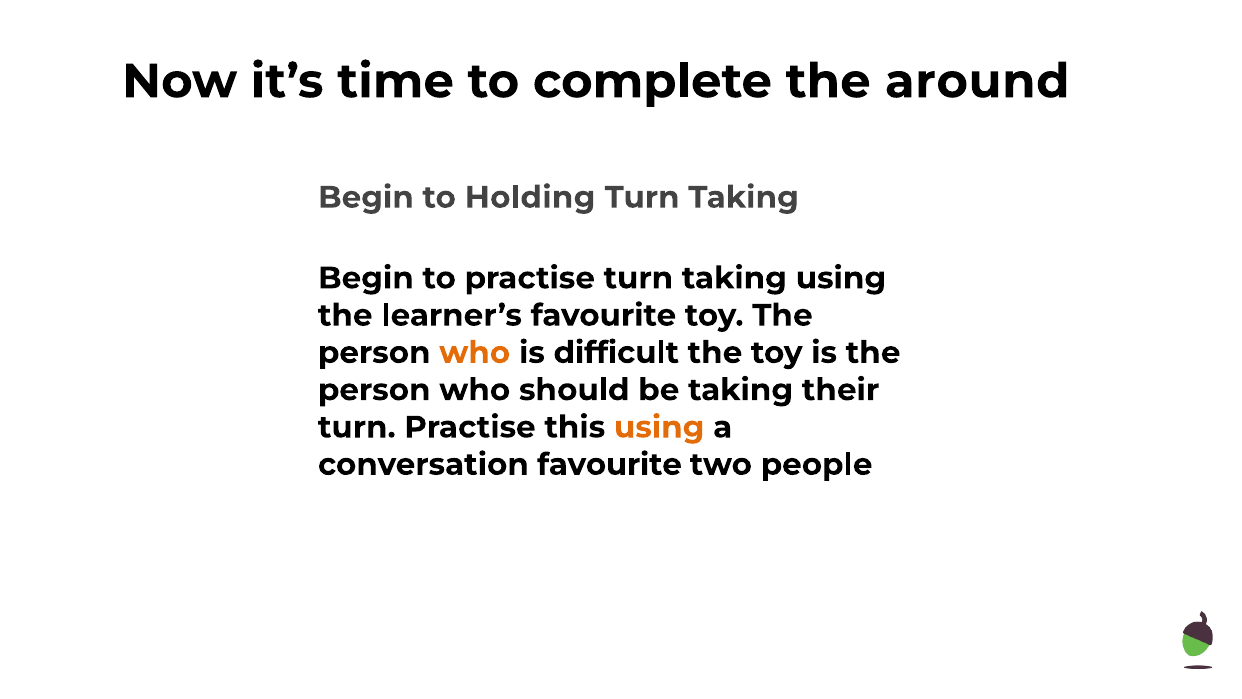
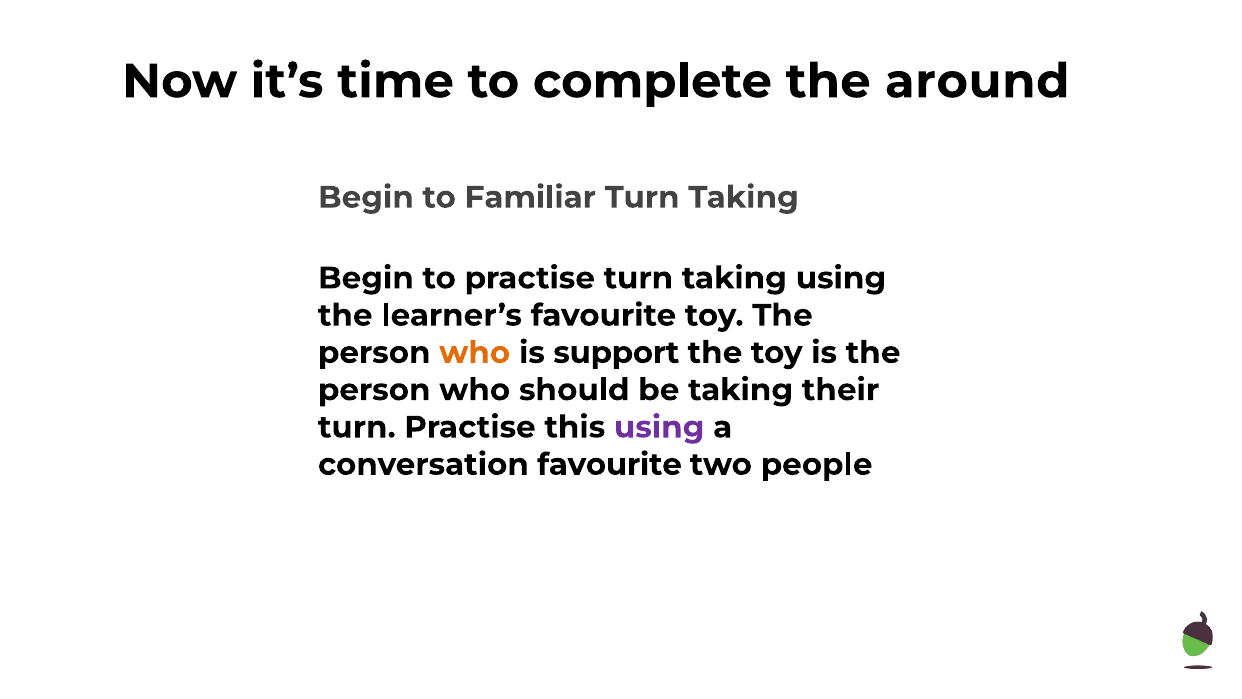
Holding: Holding -> Familiar
difficult: difficult -> support
using at (659, 427) colour: orange -> purple
